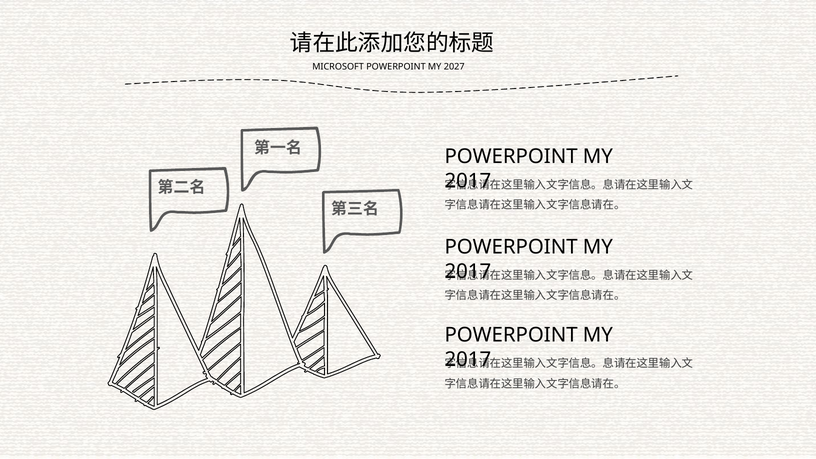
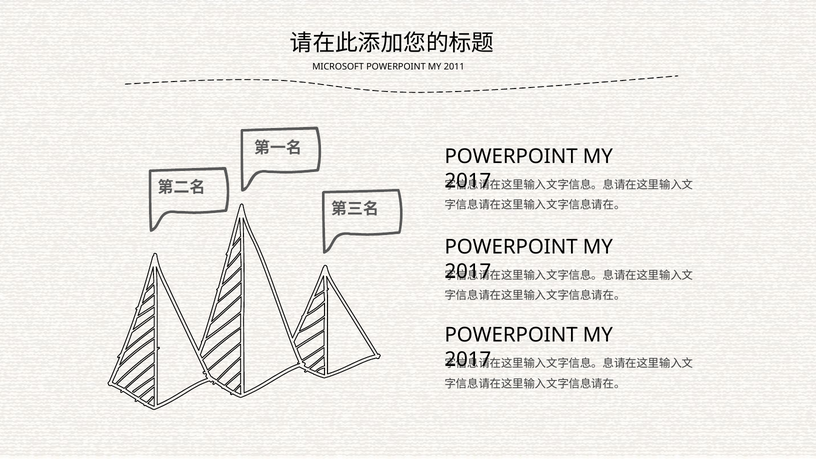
2027: 2027 -> 2011
